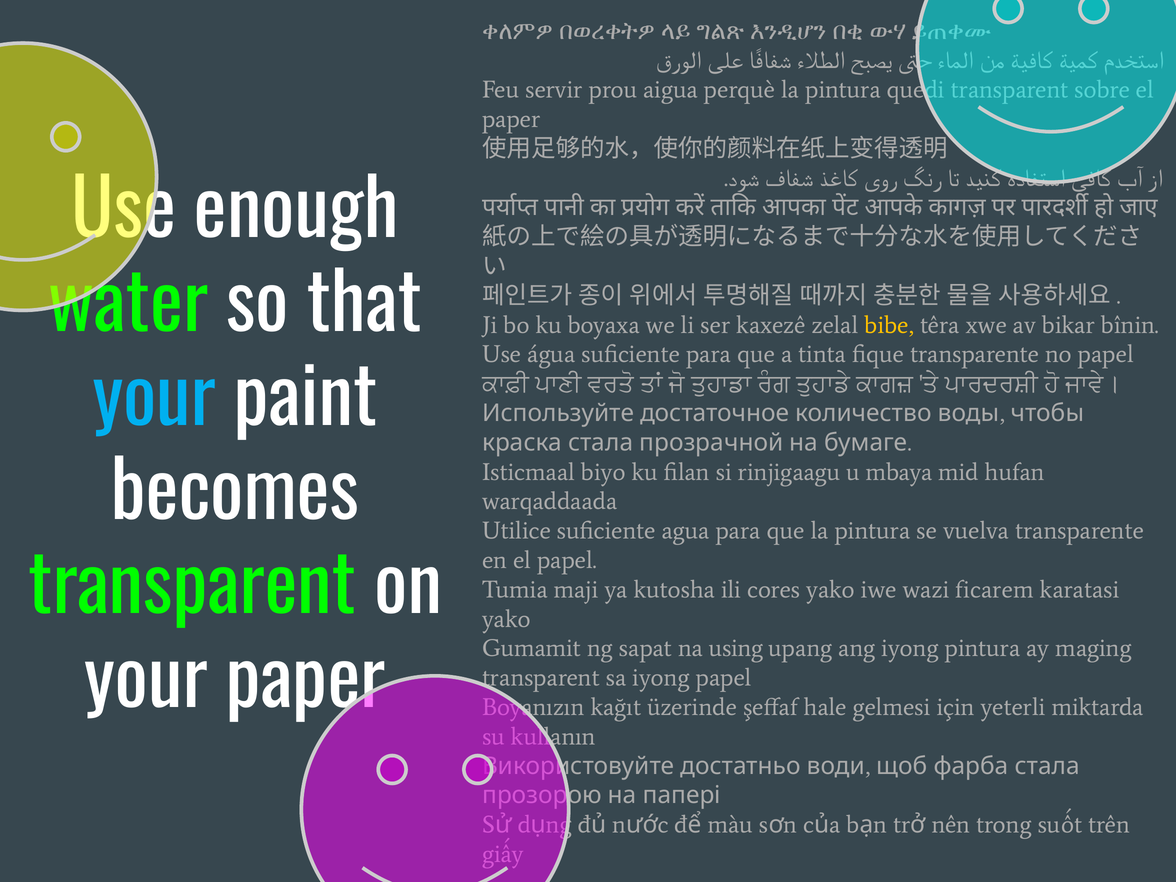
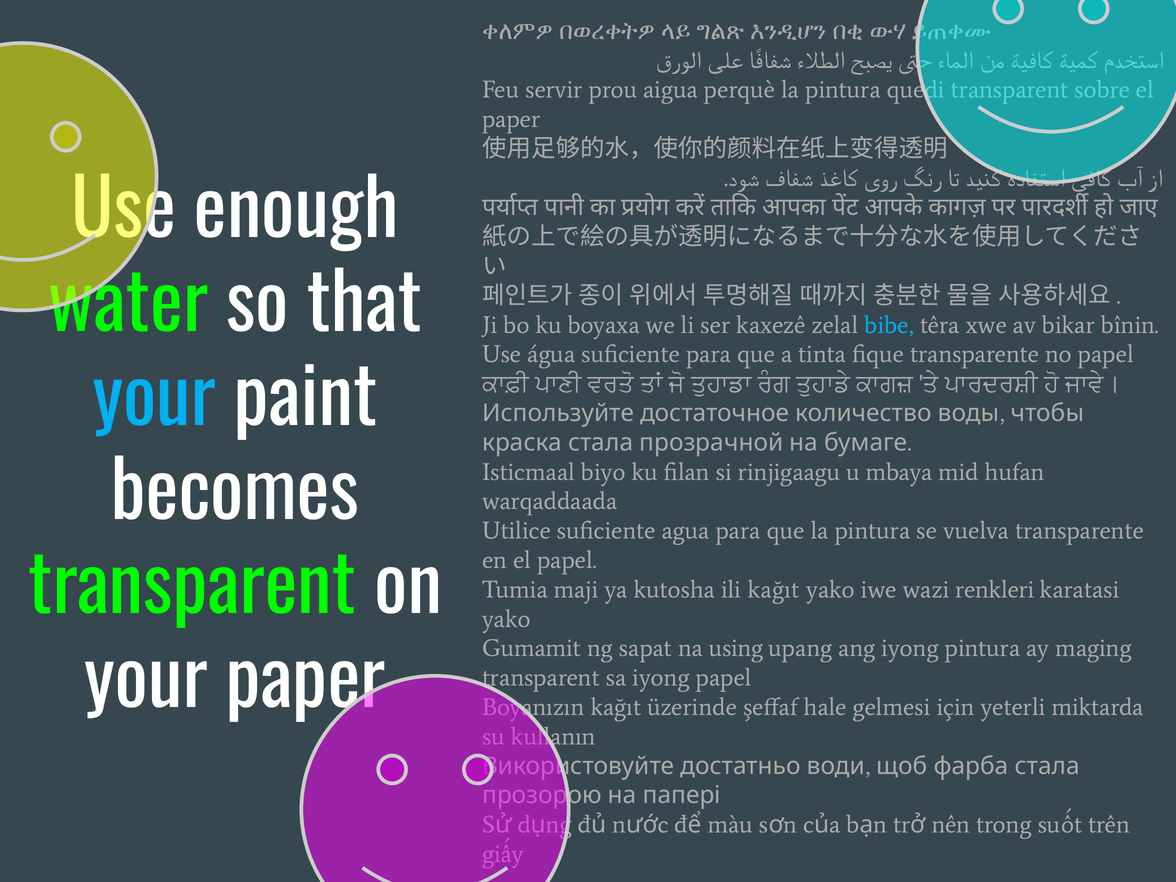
bibe colour: yellow -> light blue
ili cores: cores -> kağıt
ficarem: ficarem -> renkleri
